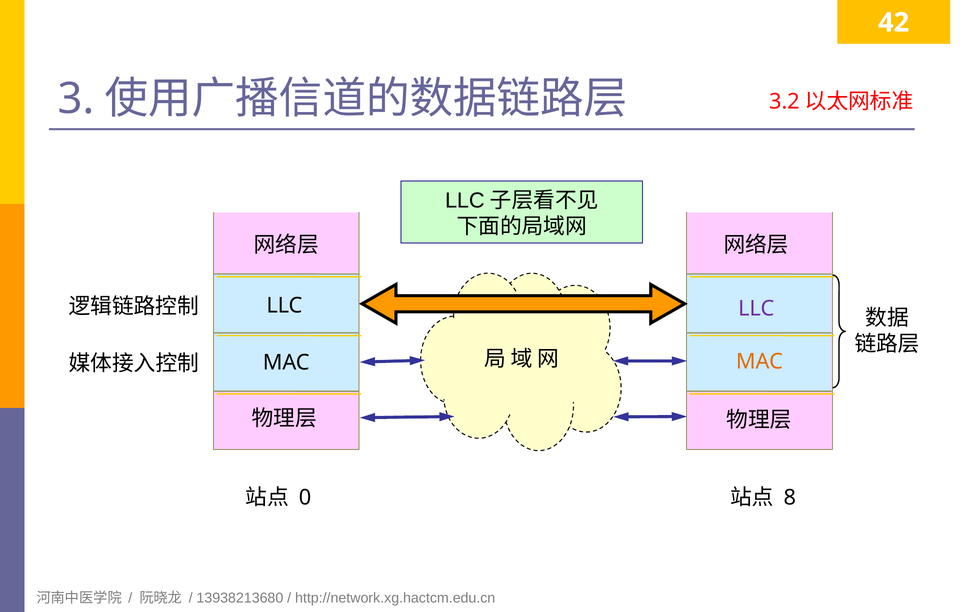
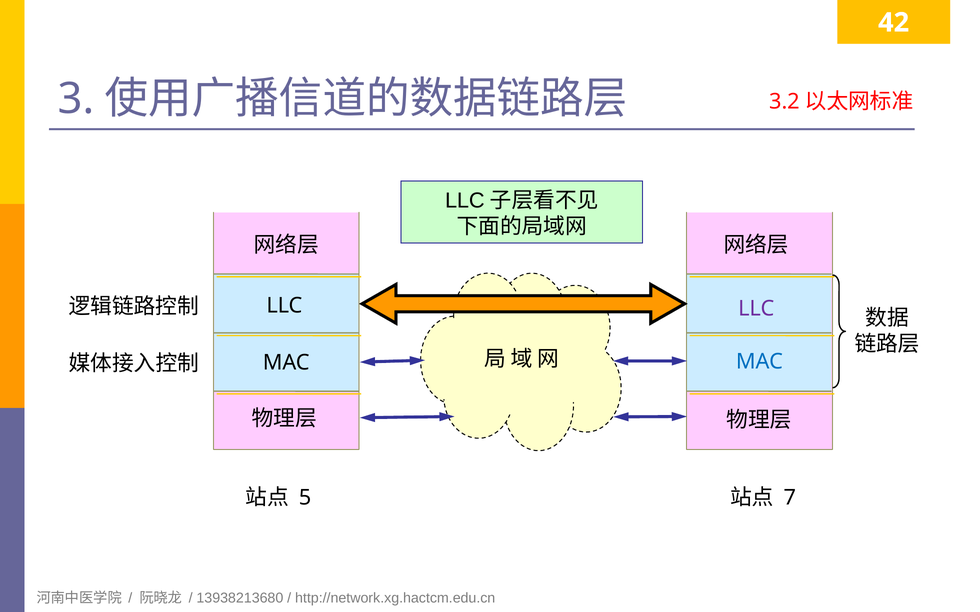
MAC at (759, 362) colour: orange -> blue
0: 0 -> 5
8: 8 -> 7
